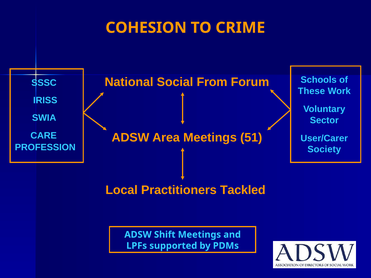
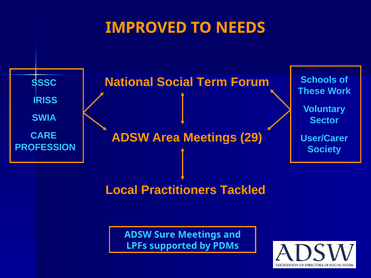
COHESION: COHESION -> IMPROVED
CRIME: CRIME -> NEEDS
From: From -> Term
51: 51 -> 29
Shift: Shift -> Sure
